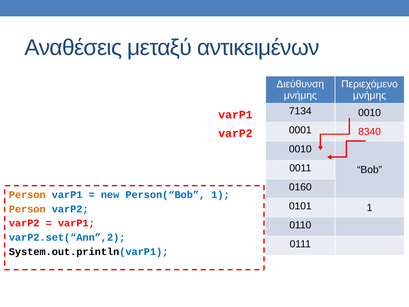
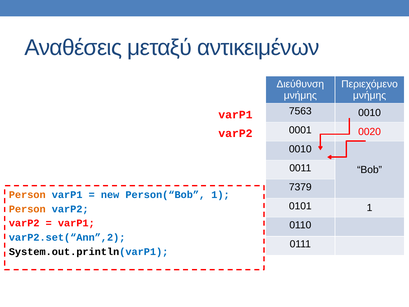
7134: 7134 -> 7563
8340: 8340 -> 0020
0160: 0160 -> 7379
